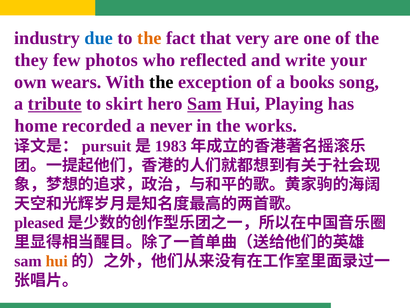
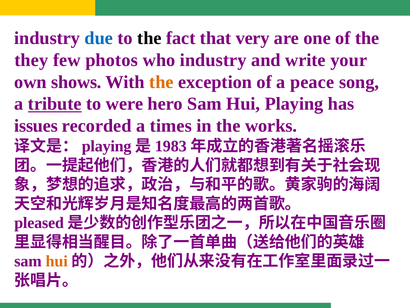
the at (149, 38) colour: orange -> black
who reflected: reflected -> industry
wears: wears -> shows
the at (161, 82) colour: black -> orange
books: books -> peace
skirt: skirt -> were
Sam at (204, 104) underline: present -> none
home: home -> issues
never: never -> times
pursuit at (107, 146): pursuit -> playing
